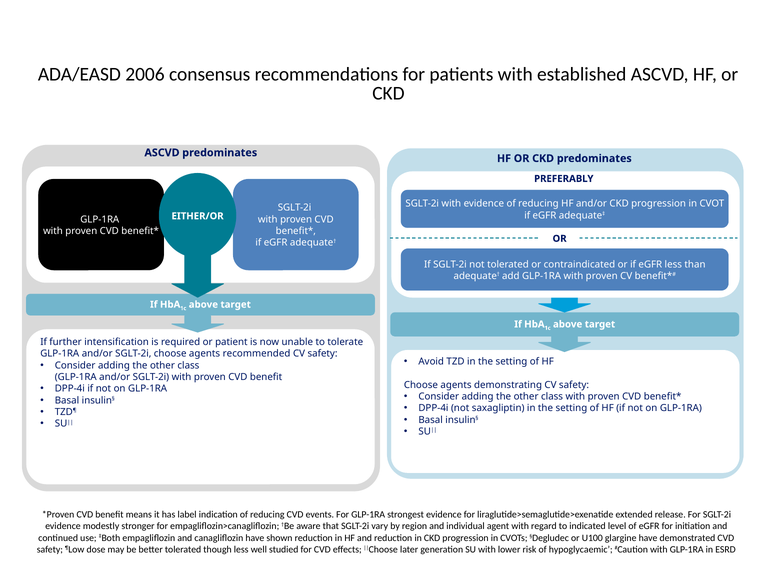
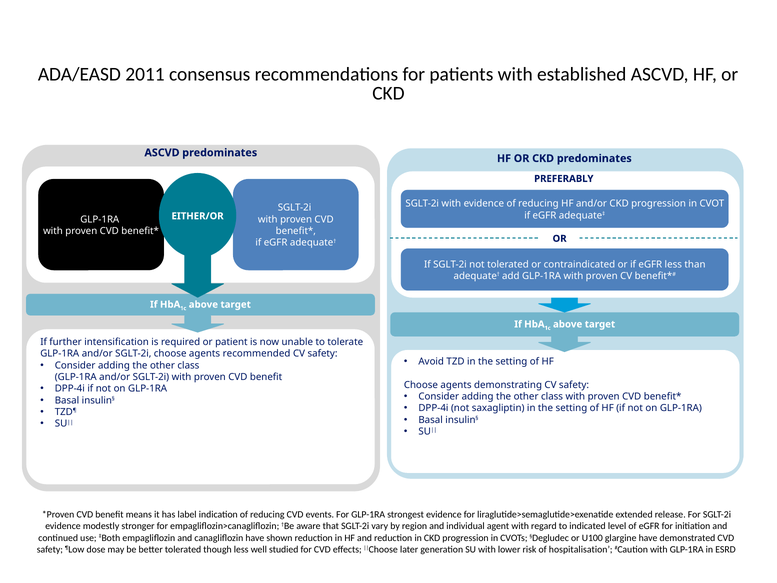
2006: 2006 -> 2011
hypoglycaemic: hypoglycaemic -> hospitalisation
